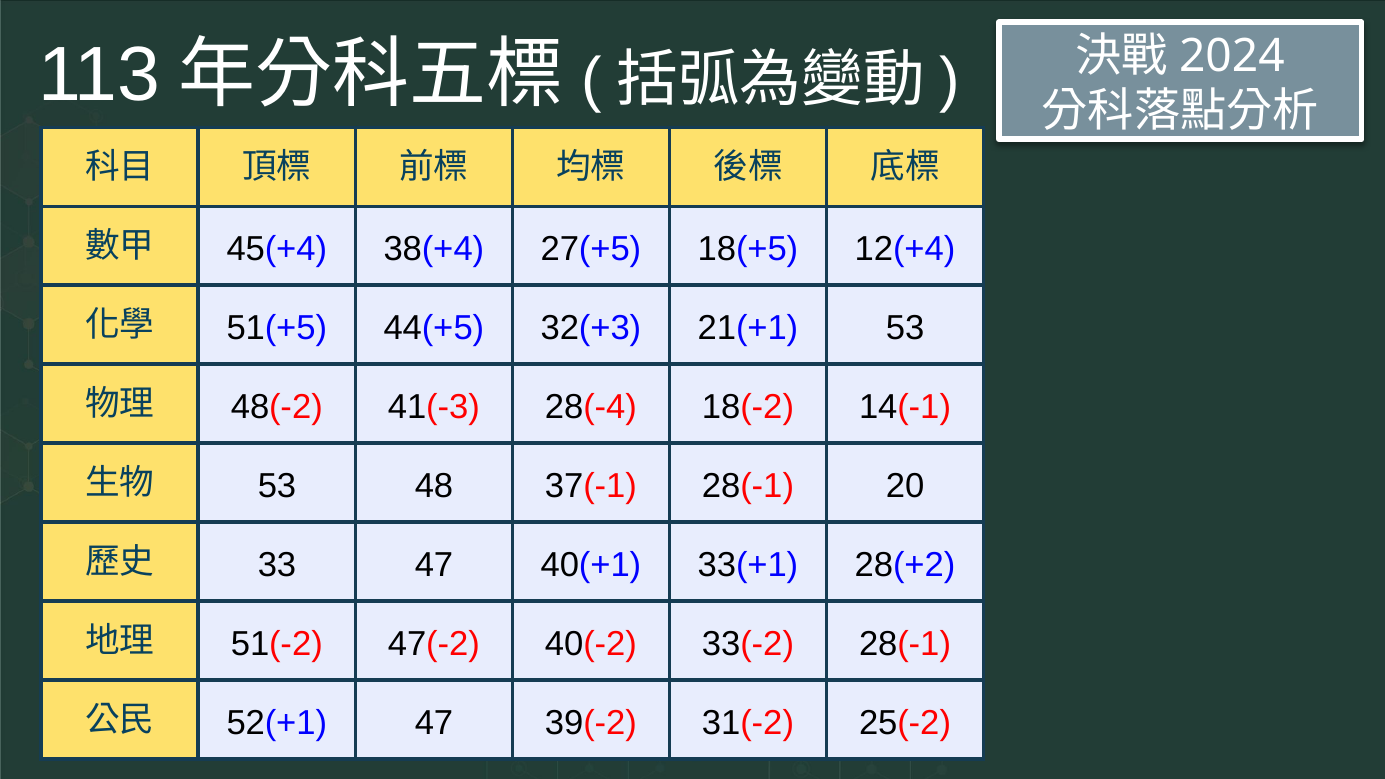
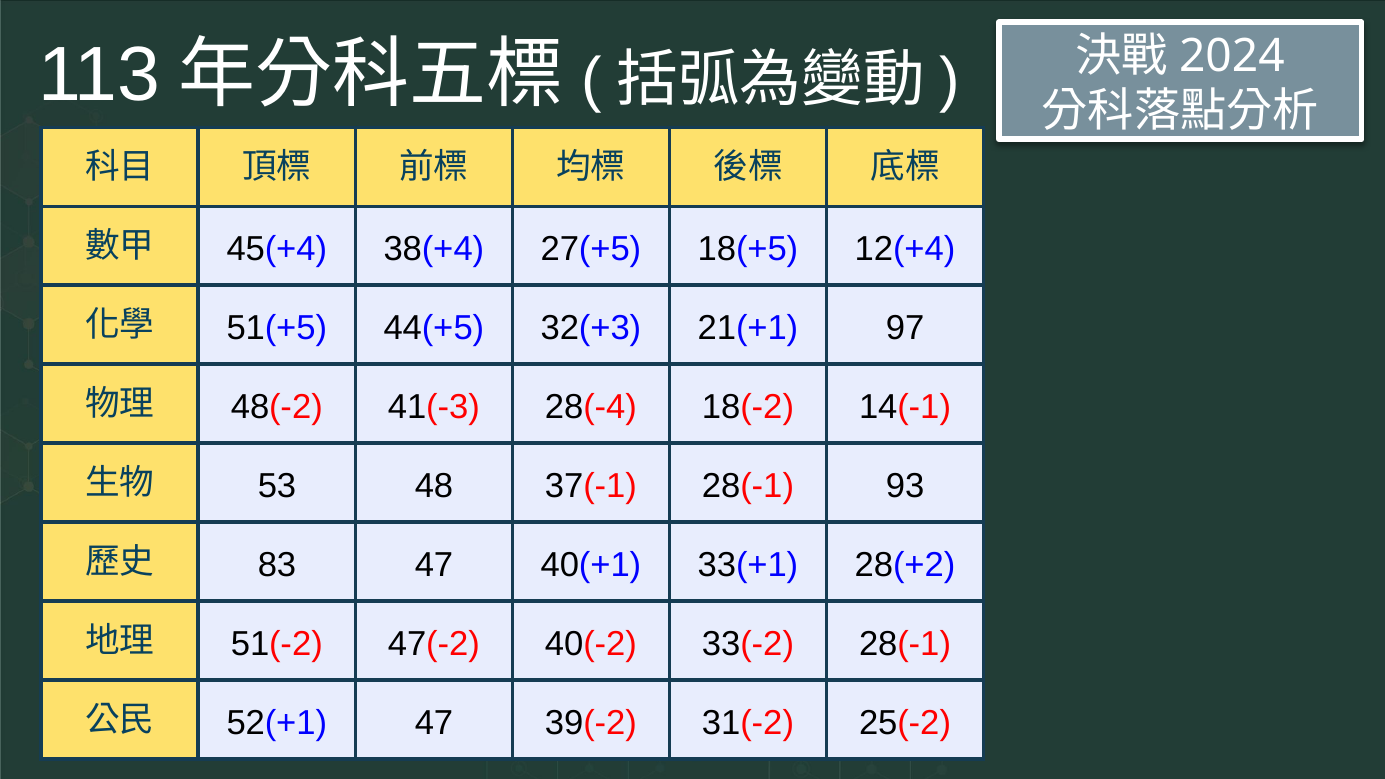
21(+1 53: 53 -> 97
20: 20 -> 93
33: 33 -> 83
